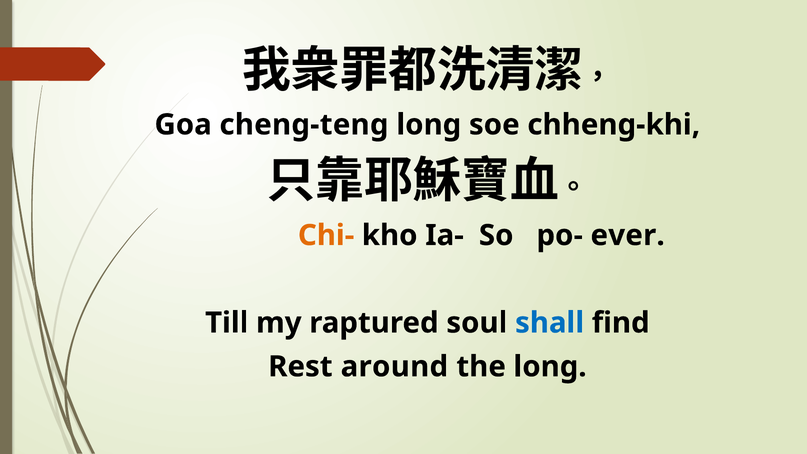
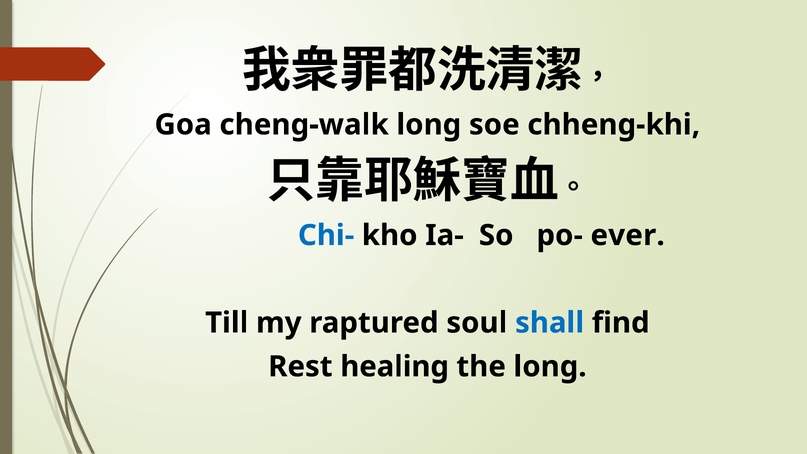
cheng-teng: cheng-teng -> cheng-walk
Chi- colour: orange -> blue
around: around -> healing
